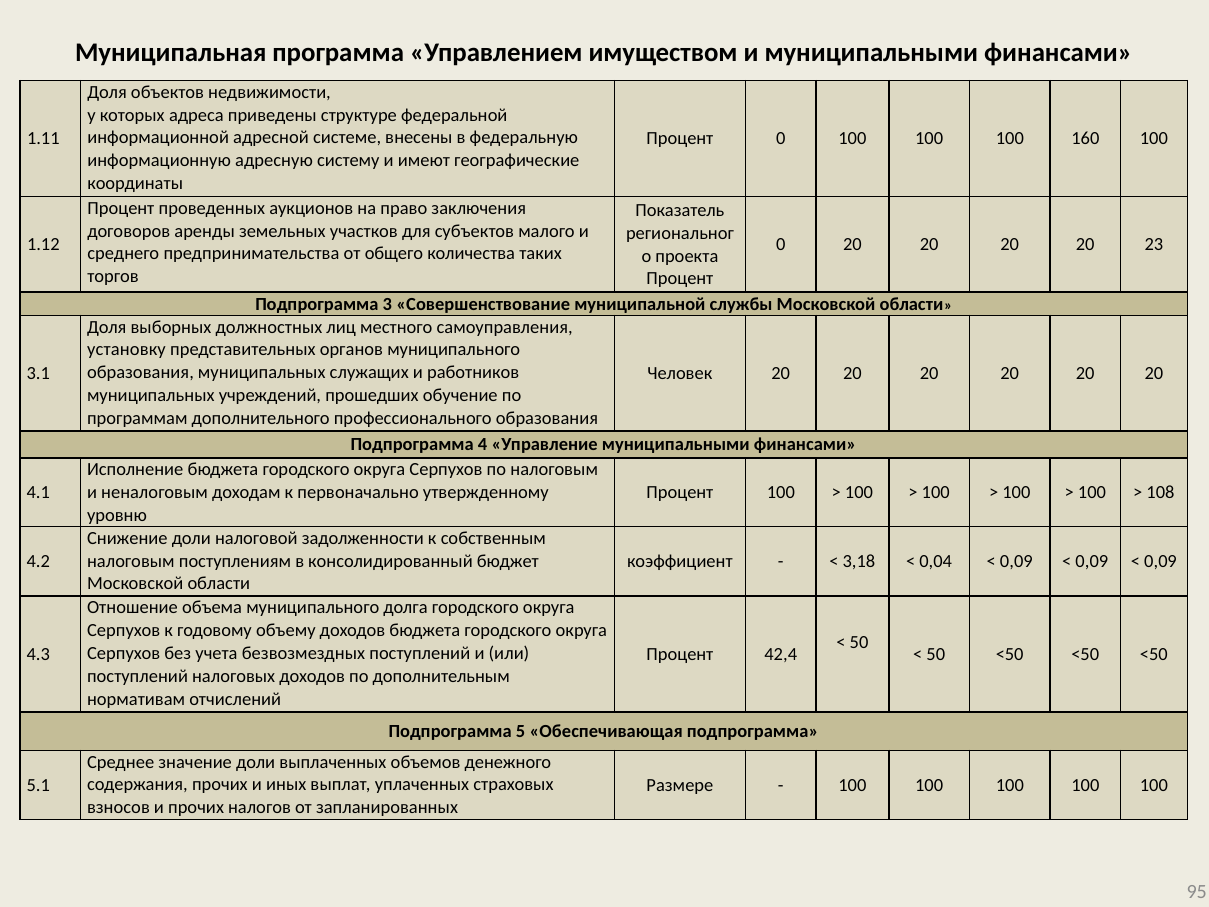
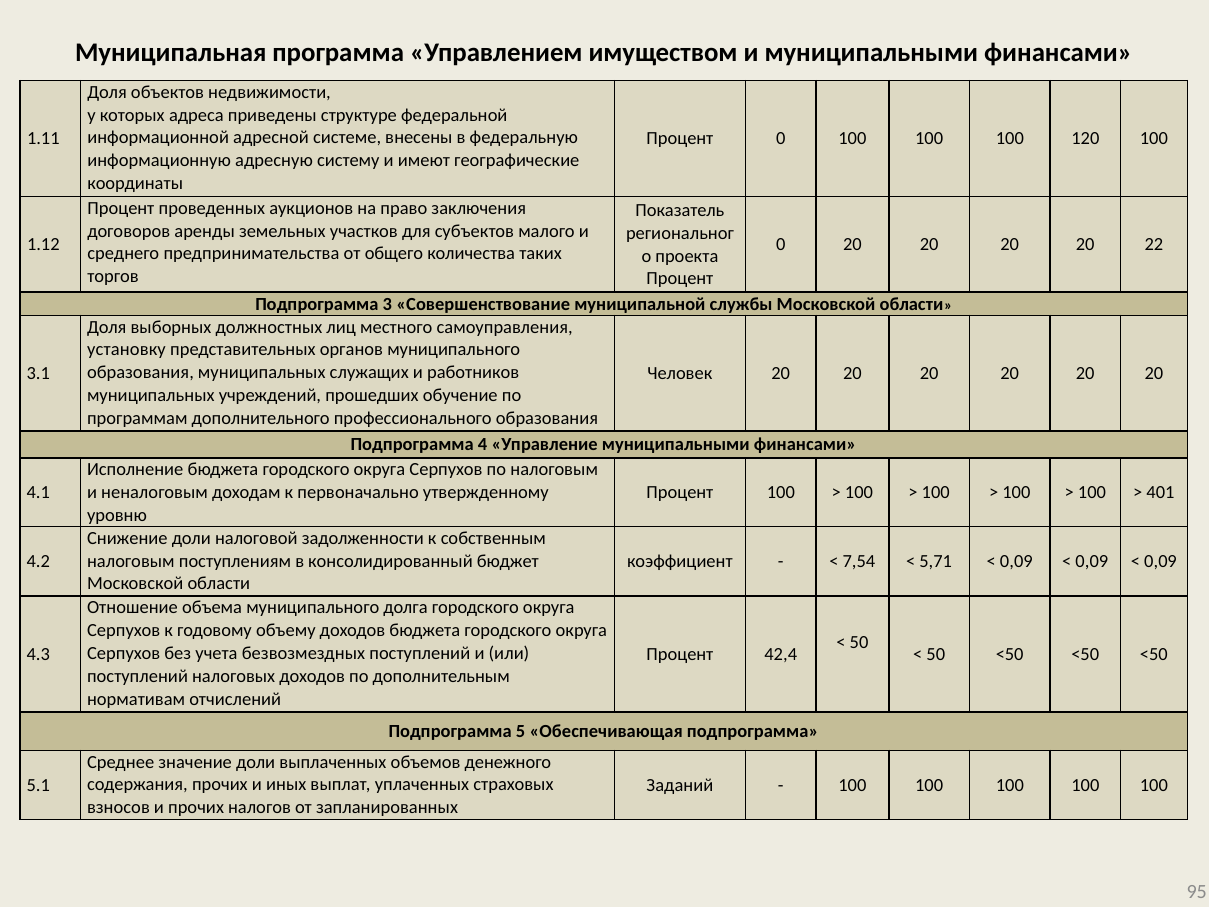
160: 160 -> 120
23: 23 -> 22
108: 108 -> 401
3,18: 3,18 -> 7,54
0,04: 0,04 -> 5,71
Размере: Размере -> Заданий
